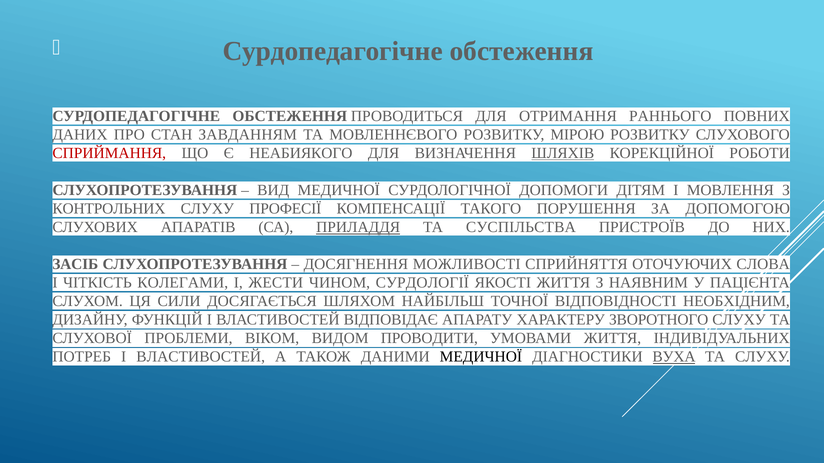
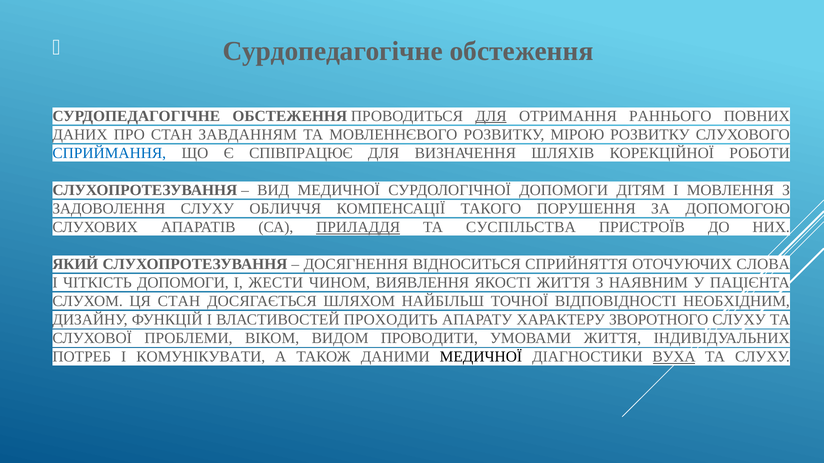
ДЛЯ at (491, 116) underline: none -> present
СПРИЙМАННЯ colour: red -> blue
НЕАБИЯКОГО: НЕАБИЯКОГО -> СПІВПРАЦЮЄ
ШЛЯХІВ underline: present -> none
КОНТРОЛЬНИХ: КОНТРОЛЬНИХ -> ЗАДОВОЛЕННЯ
ПРОФЕСІЇ: ПРОФЕСІЇ -> ОБЛИЧЧЯ
ЗАСІБ: ЗАСІБ -> ЯКИЙ
МОЖЛИВОСТІ: МОЖЛИВОСТІ -> ВІДНОСИТЬСЯ
ЧІТКІСТЬ КОЛЕГАМИ: КОЛЕГАМИ -> ДОПОМОГИ
СУРДОЛОГІЇ: СУРДОЛОГІЇ -> ВИЯВЛЕННЯ
ЦЯ СИЛИ: СИЛИ -> СТАН
ВІДПОВІДАЄ: ВІДПОВІДАЄ -> ПРОХОДИТЬ
ПОТРЕБ І ВЛАСТИВОСТЕЙ: ВЛАСТИВОСТЕЙ -> КОМУНІКУВАТИ
